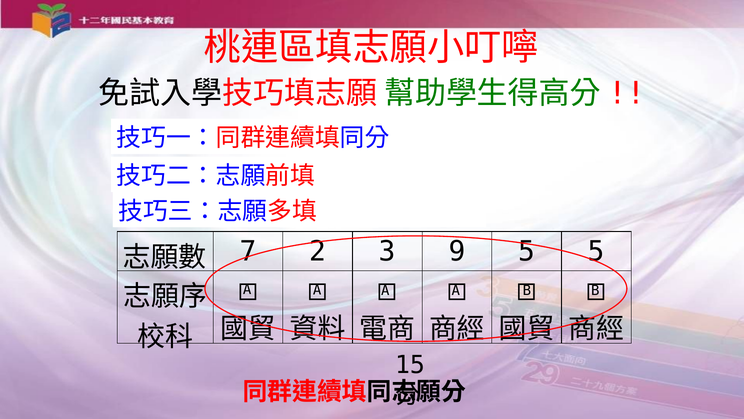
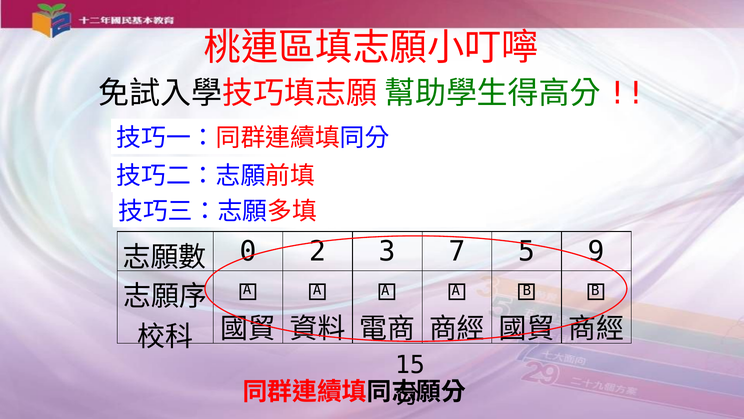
7: 7 -> 0
9: 9 -> 7
5 5: 5 -> 9
